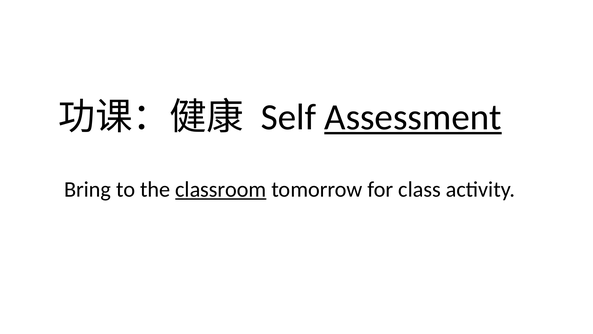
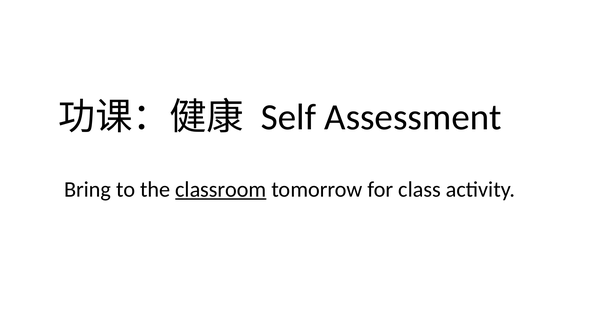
Assessment underline: present -> none
